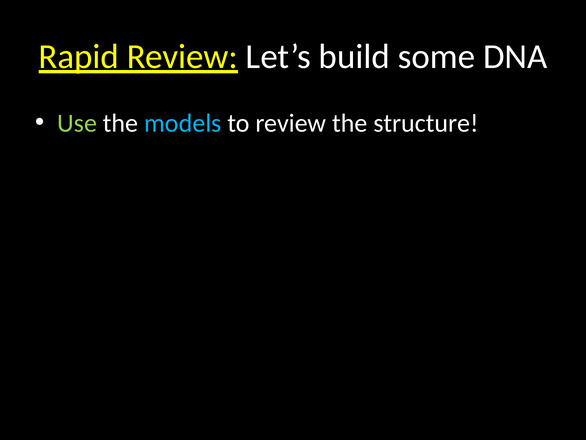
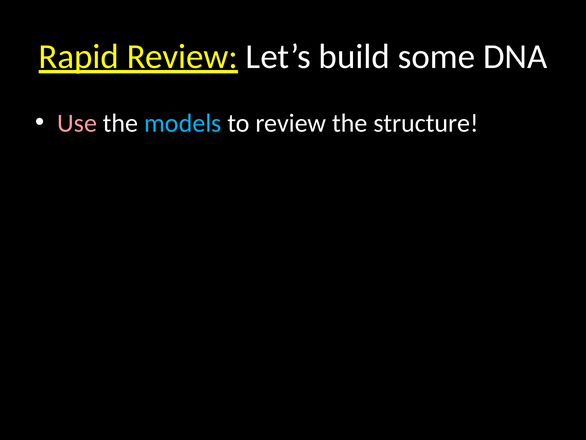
Use colour: light green -> pink
